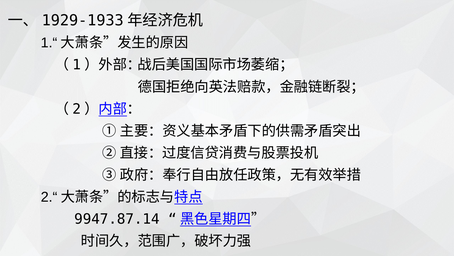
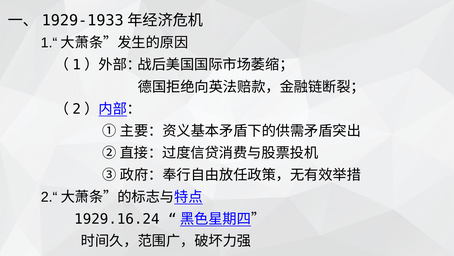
9947.87.14: 9947.87.14 -> 1929.16.24
